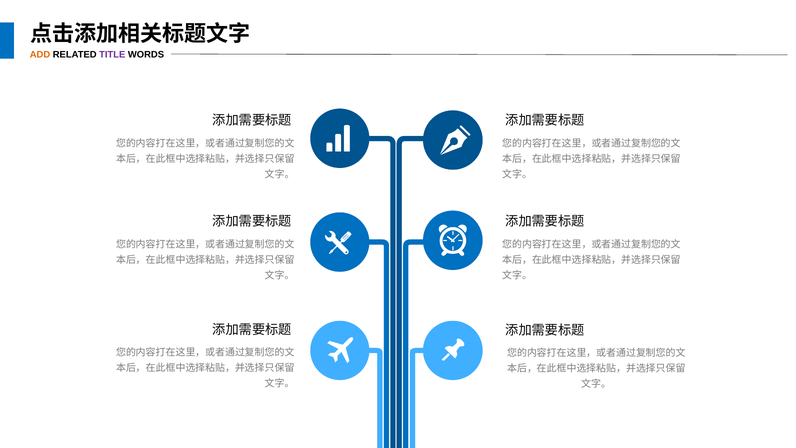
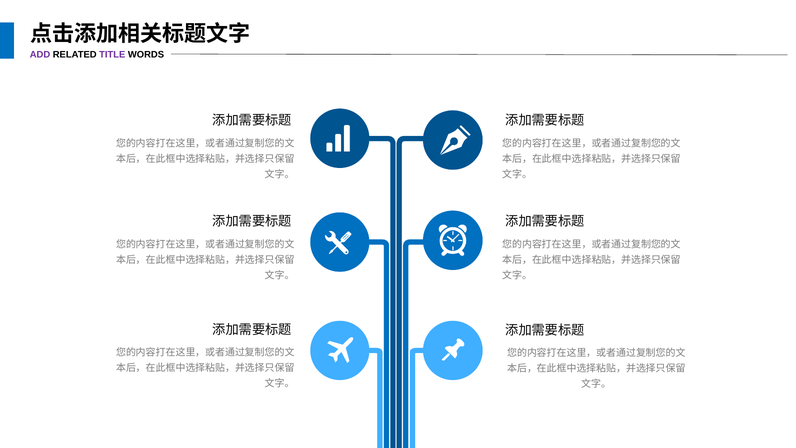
ADD colour: orange -> purple
